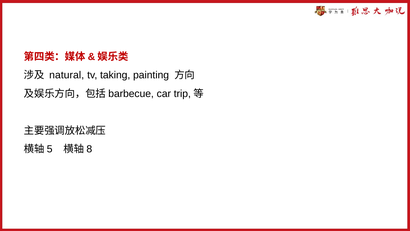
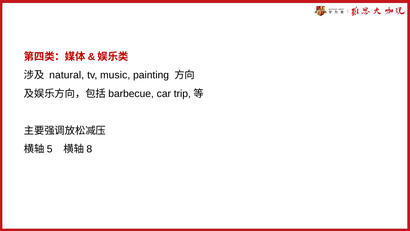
taking: taking -> music
